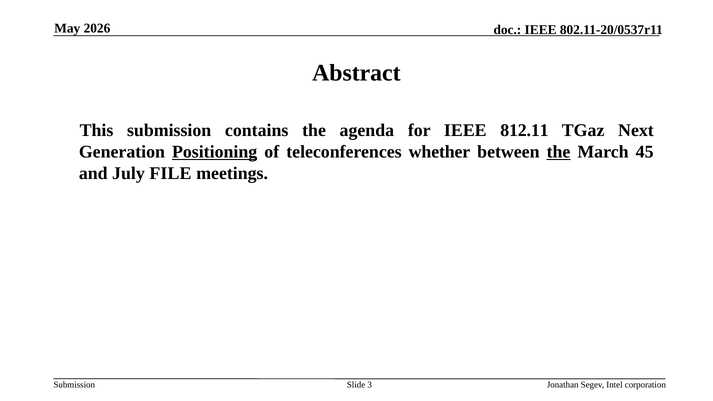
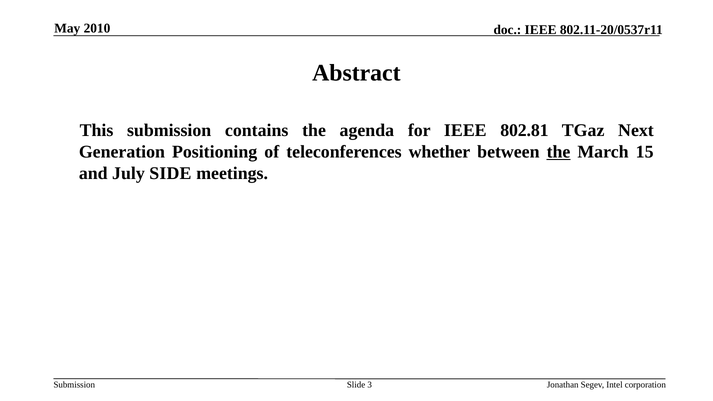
2026: 2026 -> 2010
812.11: 812.11 -> 802.81
Positioning underline: present -> none
45: 45 -> 15
FILE: FILE -> SIDE
